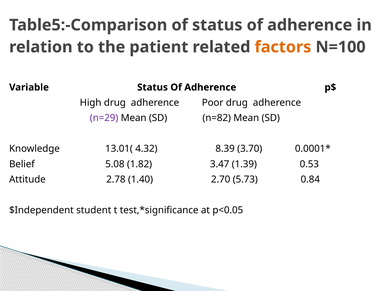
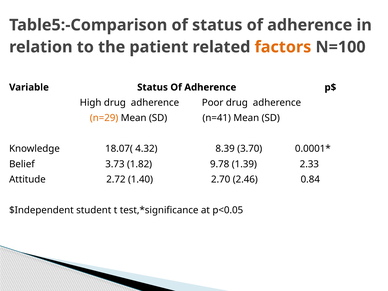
n=29 colour: purple -> orange
n=82: n=82 -> n=41
13.01(: 13.01( -> 18.07(
5.08: 5.08 -> 3.73
3.47: 3.47 -> 9.78
0.53: 0.53 -> 2.33
2.78: 2.78 -> 2.72
5.73: 5.73 -> 2.46
